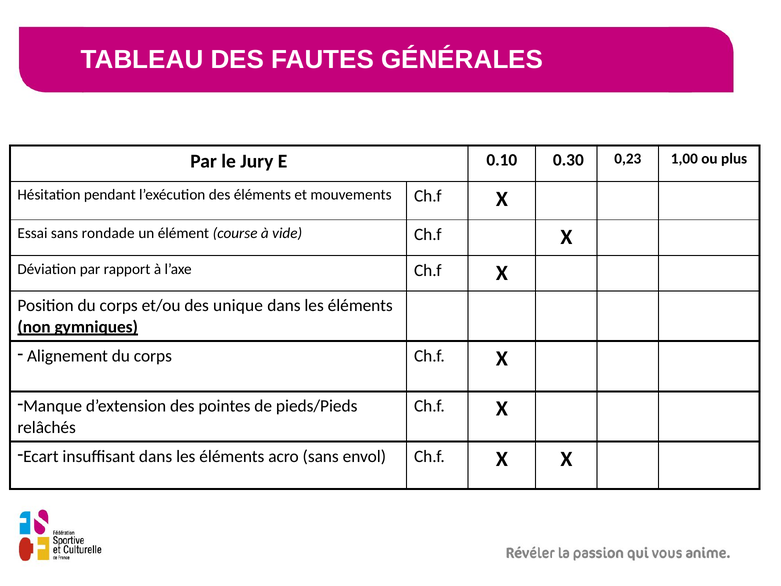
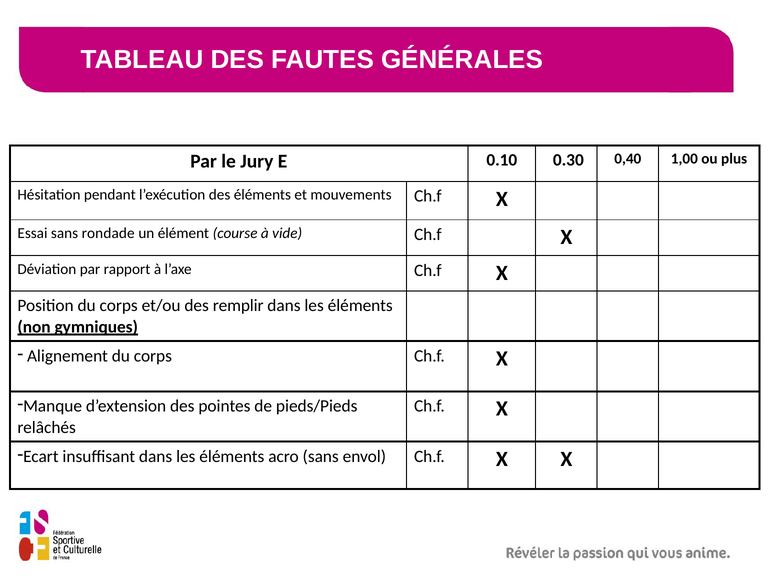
0,23: 0,23 -> 0,40
unique: unique -> remplir
